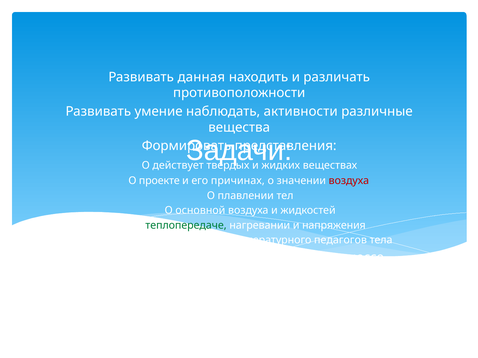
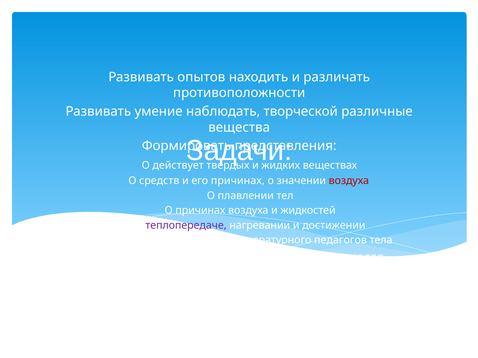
Развивать данная: данная -> опытов
активности: активности -> творческой
проекте: проекте -> средств
О основной: основной -> причинах
теплопередаче colour: green -> purple
напряжения: напряжения -> достижении
